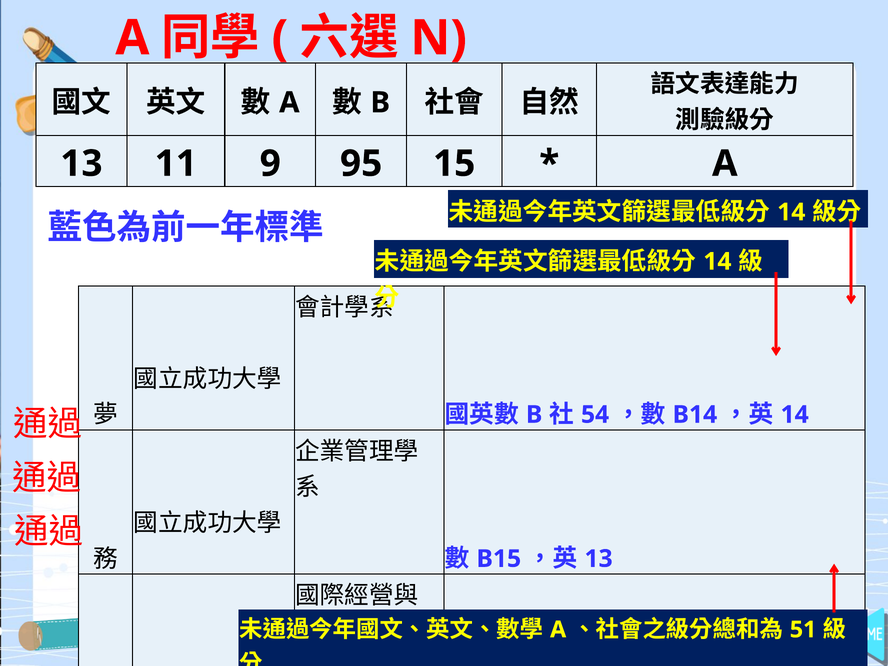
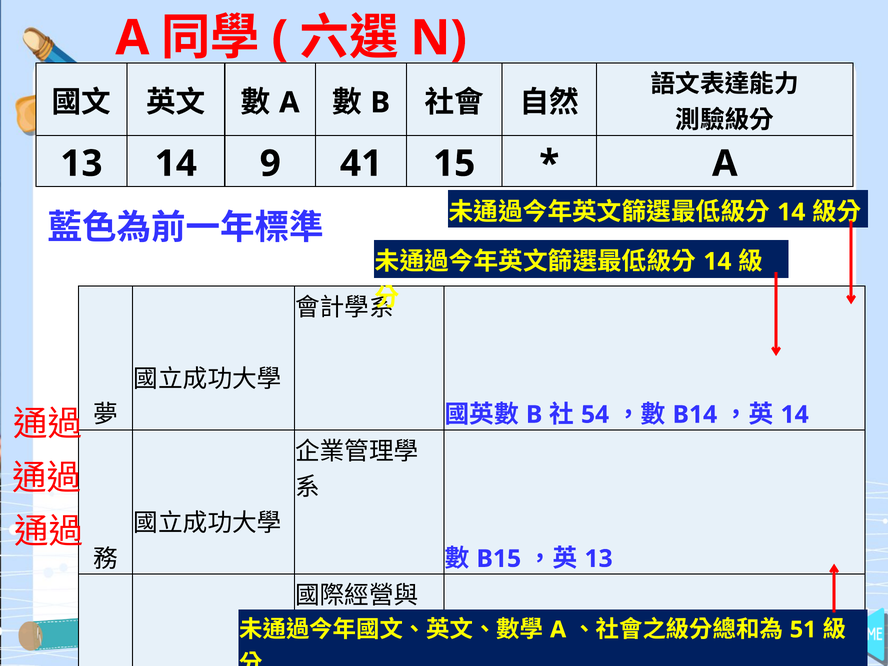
13 11: 11 -> 14
95: 95 -> 41
